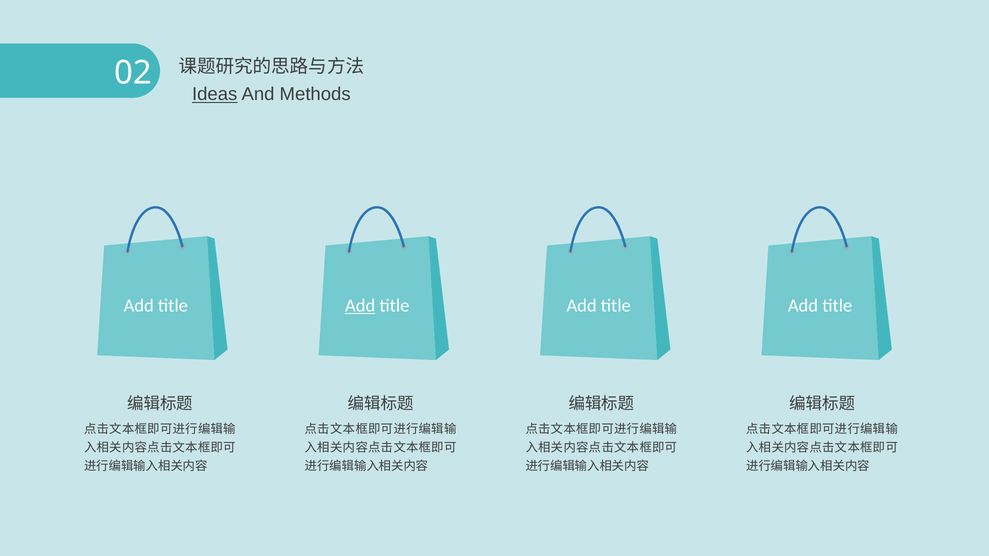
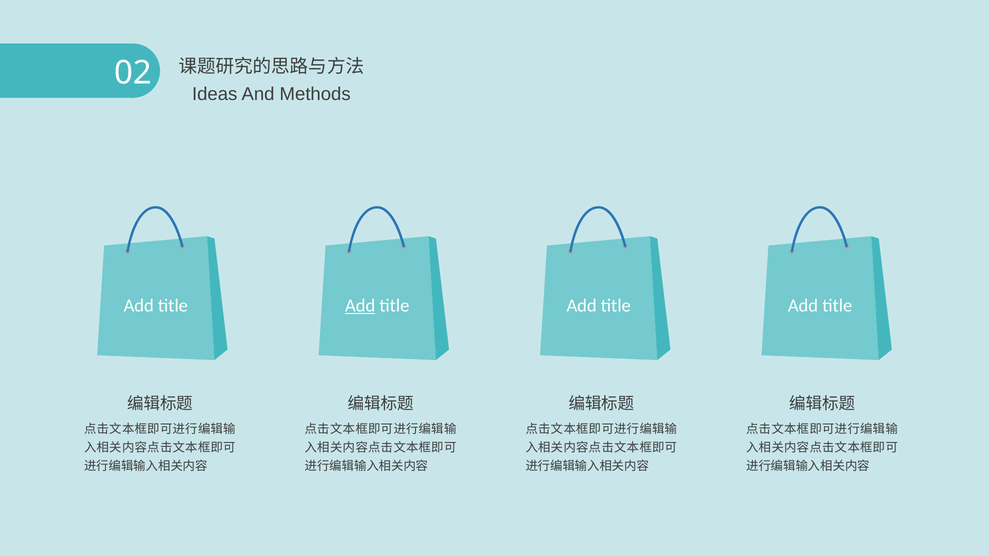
Ideas underline: present -> none
